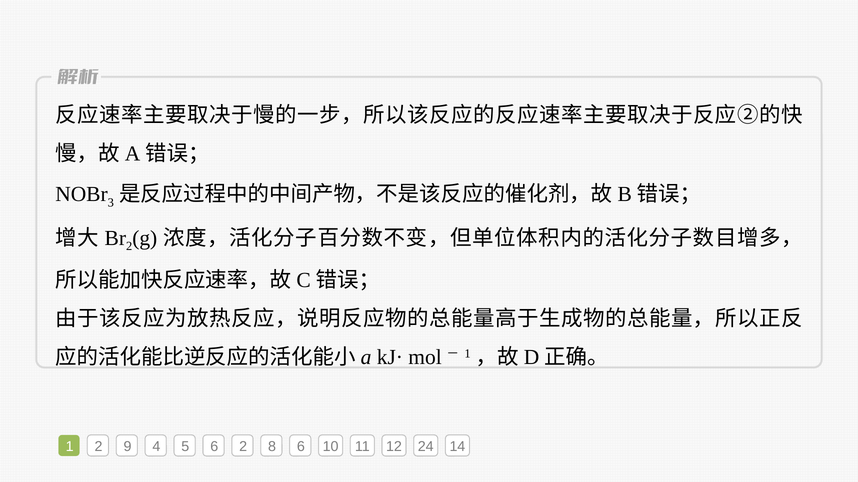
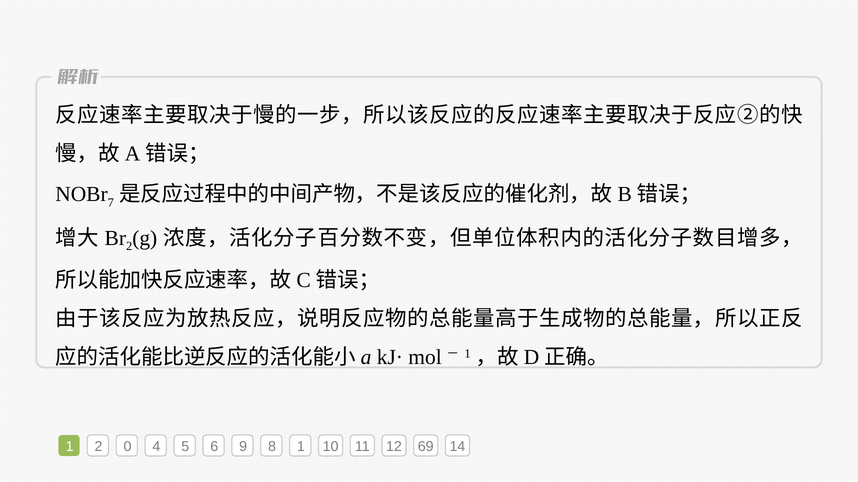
3: 3 -> 7
9: 9 -> 0
6 2: 2 -> 9
8 6: 6 -> 1
24: 24 -> 69
